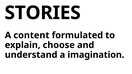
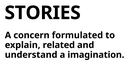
content: content -> concern
choose: choose -> related
